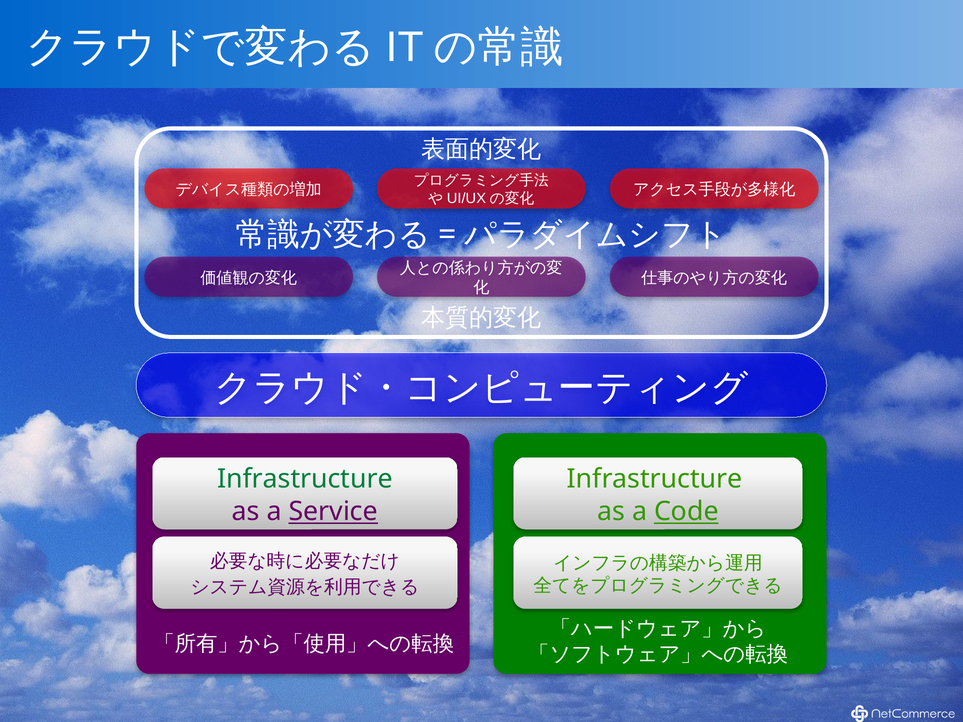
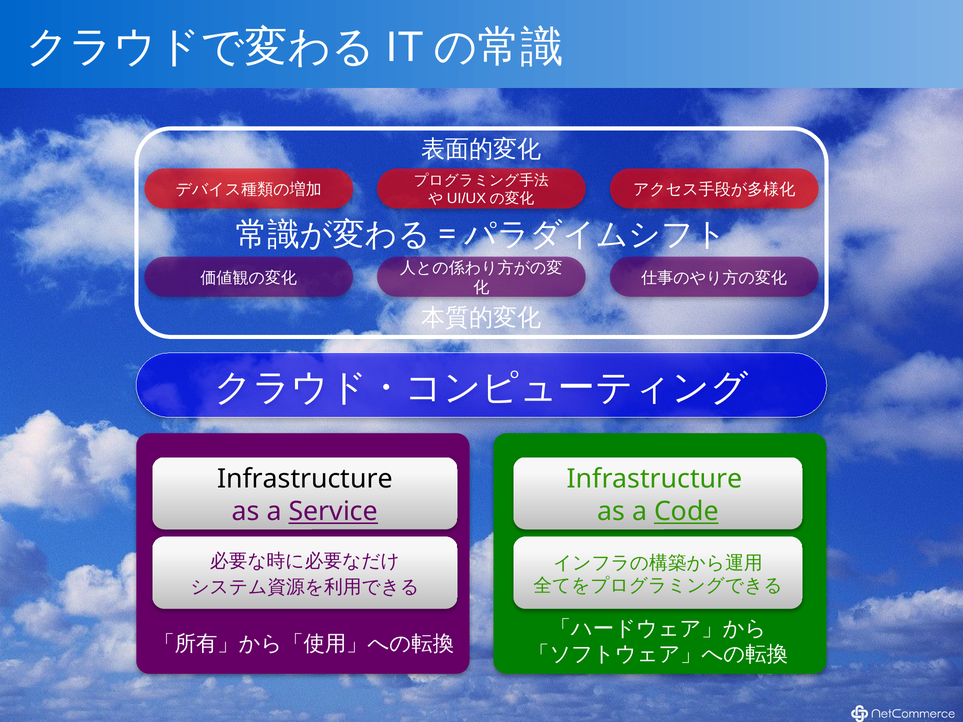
Infrastructure at (305, 479) colour: green -> black
